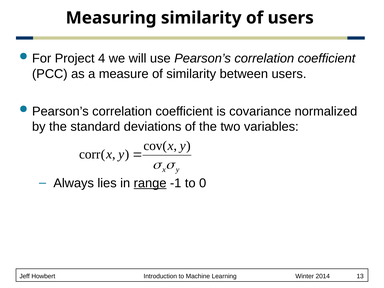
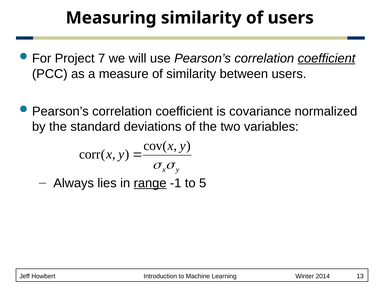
4: 4 -> 7
coefficient at (327, 58) underline: none -> present
0: 0 -> 5
